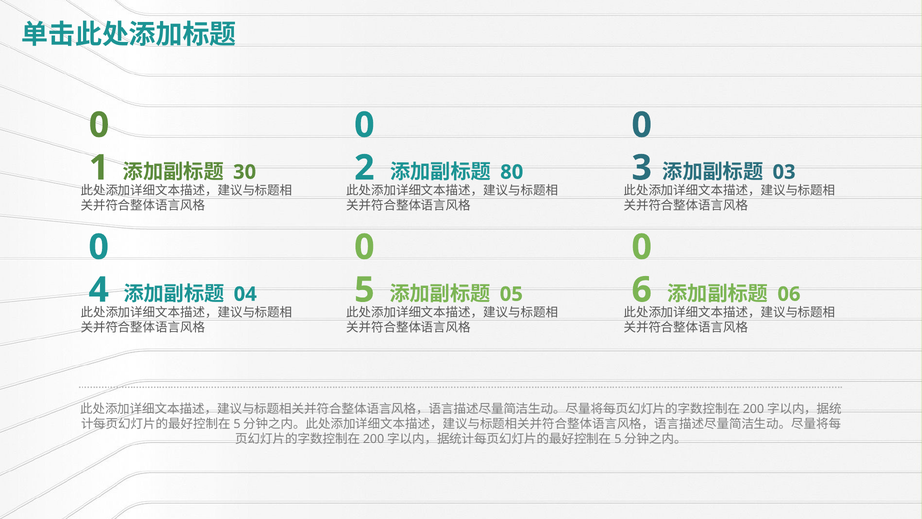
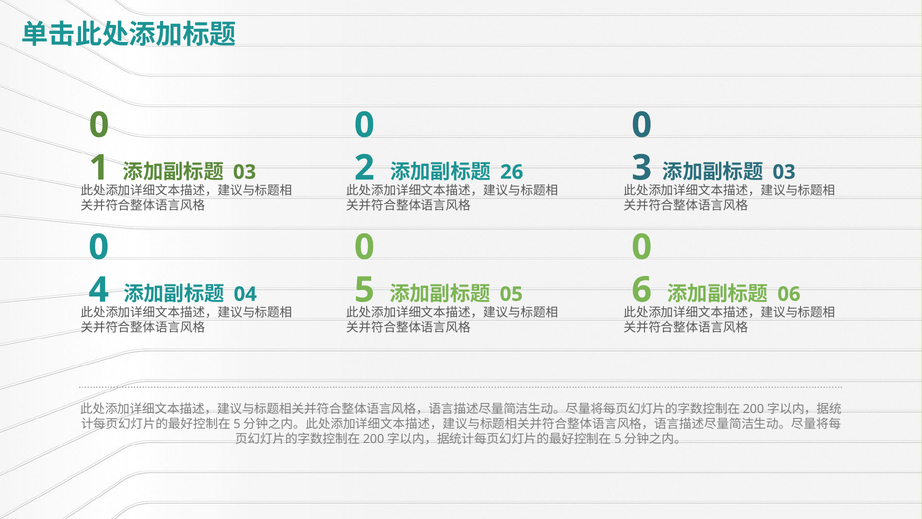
30 at (245, 172): 30 -> 03
80: 80 -> 26
